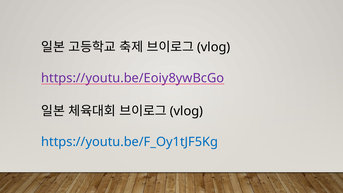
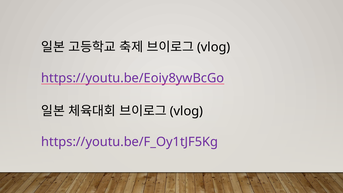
https://youtu.be/F_Oy1tJF5Kg colour: blue -> purple
